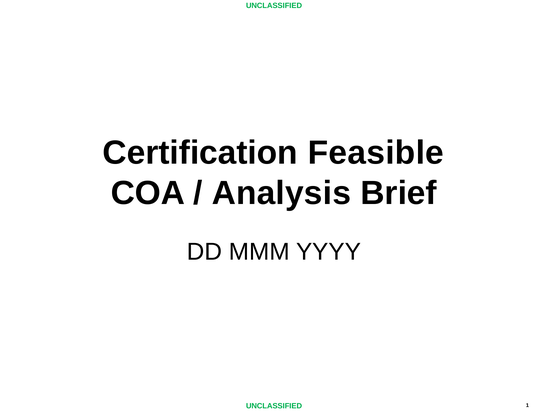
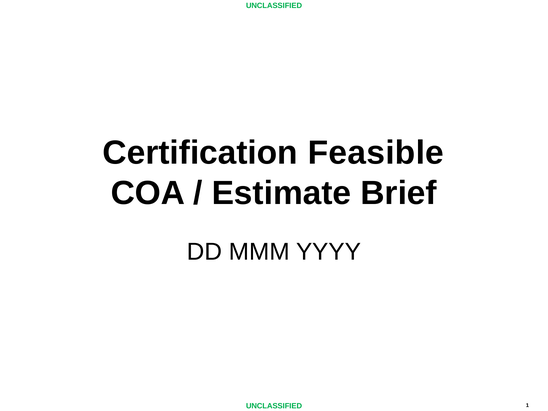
Analysis: Analysis -> Estimate
